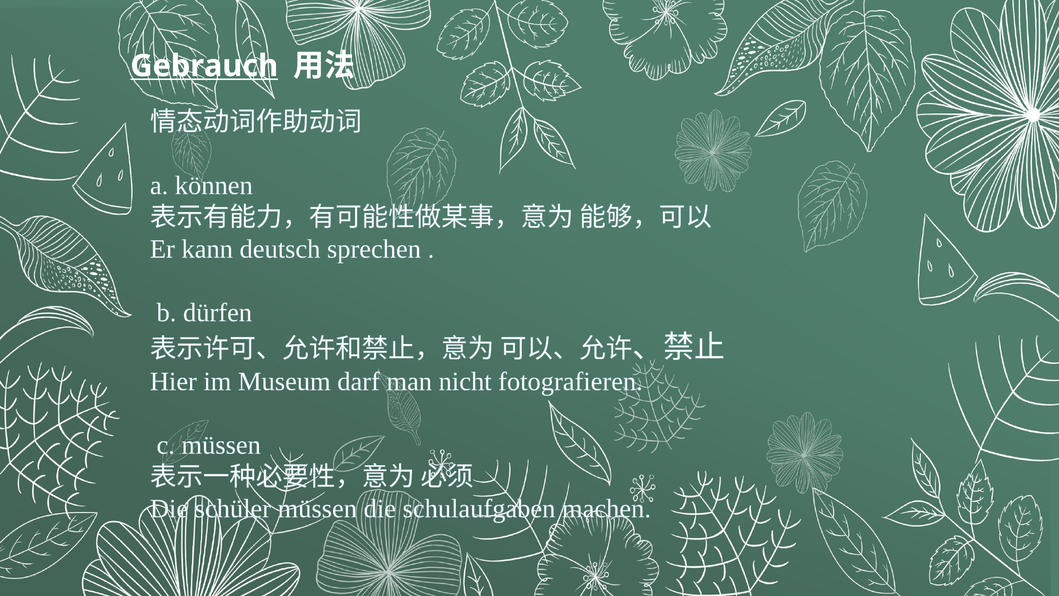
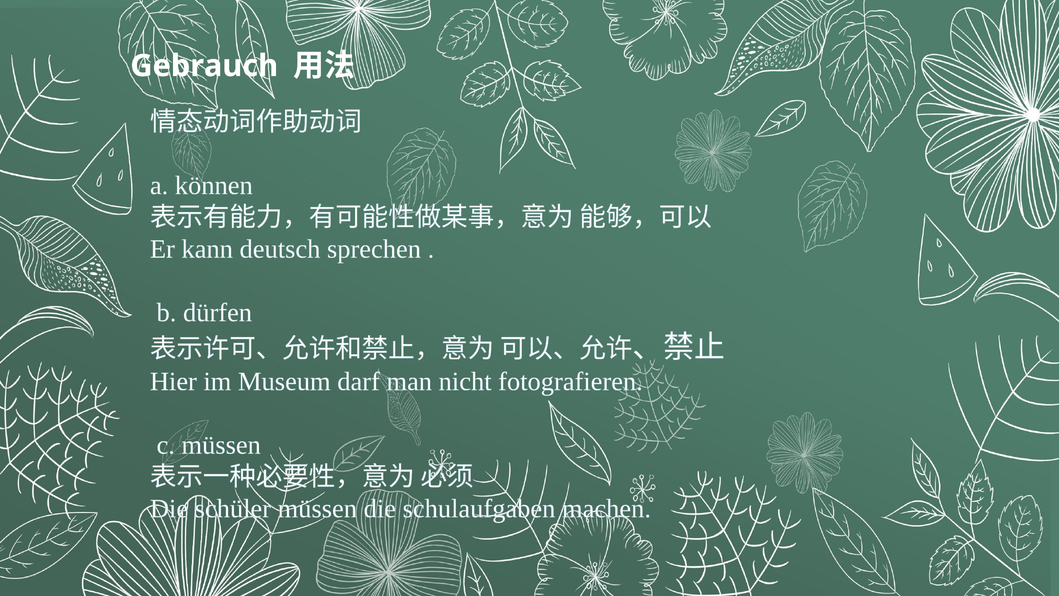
Gebrauch underline: present -> none
